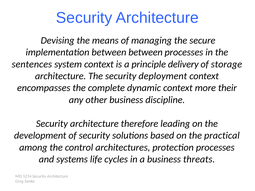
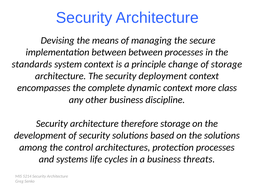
sentences: sentences -> standards
delivery: delivery -> change
their: their -> class
therefore leading: leading -> storage
the practical: practical -> solutions
